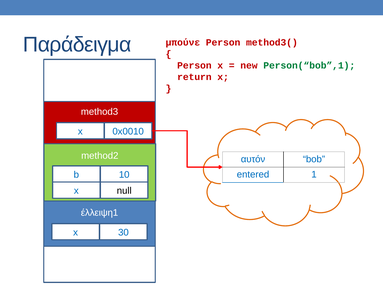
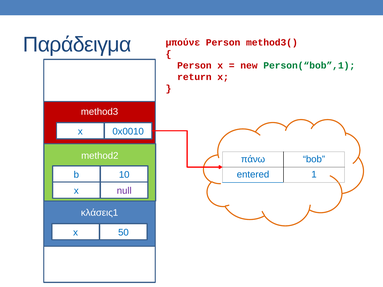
αυτόν: αυτόν -> πάνω
null colour: black -> purple
έλλειψη1: έλλειψη1 -> κλάσεις1
30: 30 -> 50
